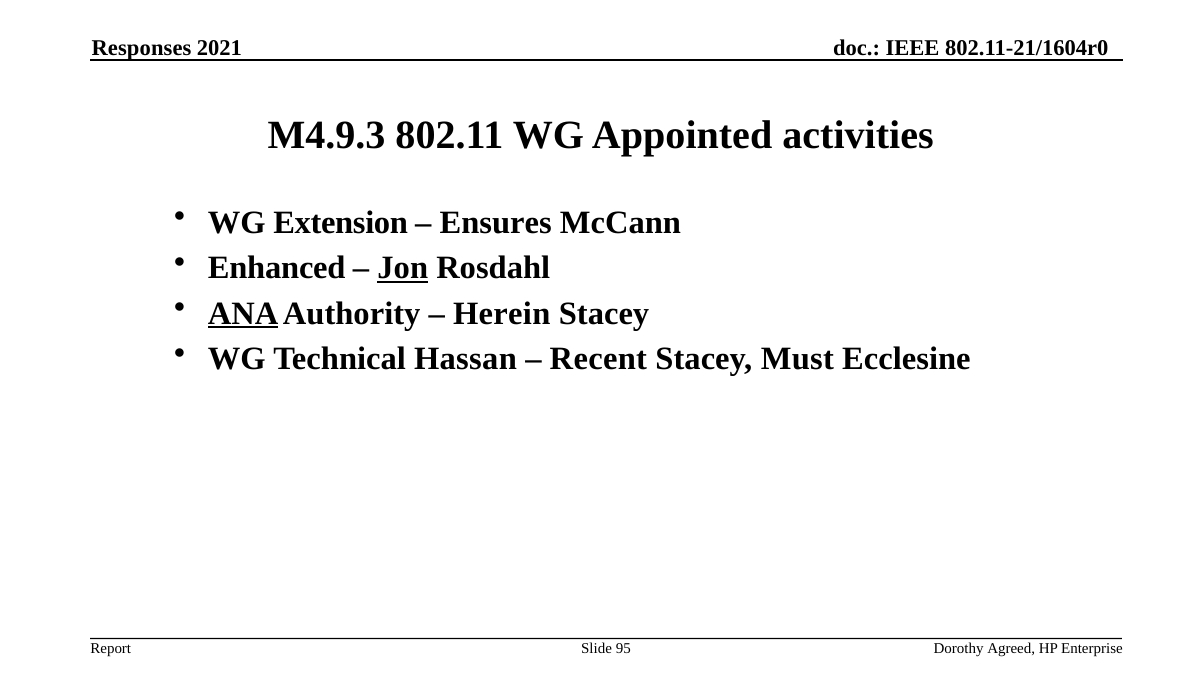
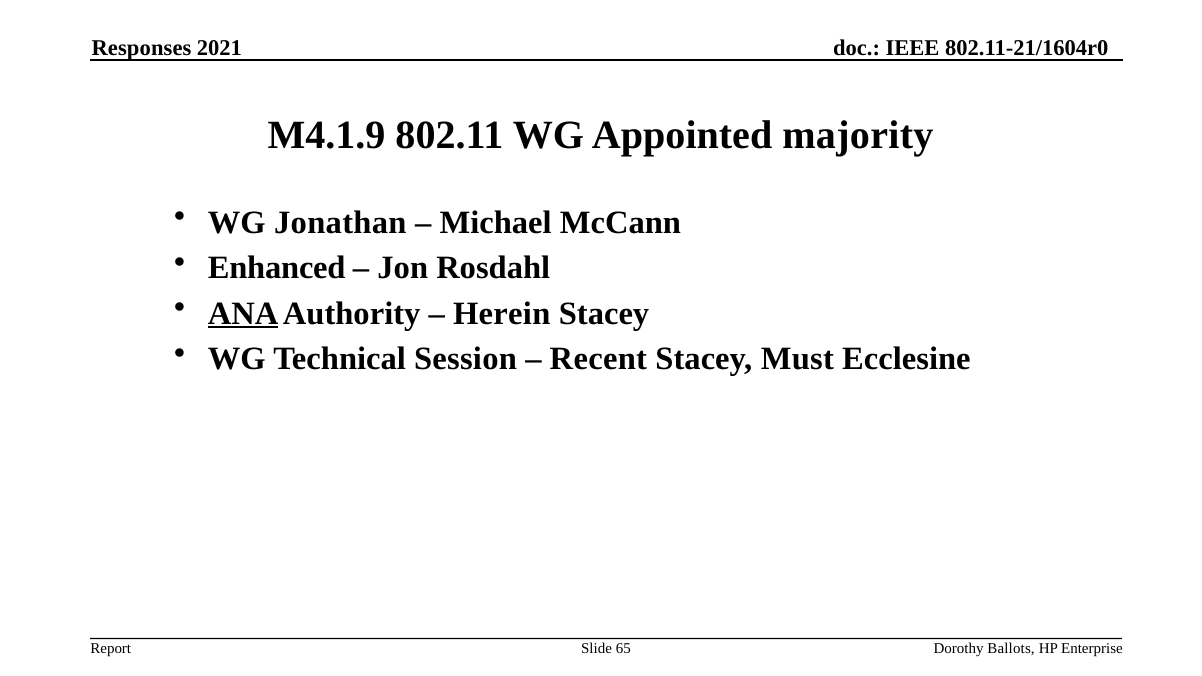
M4.9.3: M4.9.3 -> M4.1.9
activities: activities -> majority
Extension: Extension -> Jonathan
Ensures: Ensures -> Michael
Jon underline: present -> none
Hassan: Hassan -> Session
95: 95 -> 65
Agreed: Agreed -> Ballots
